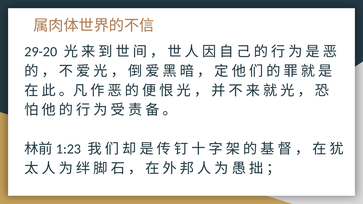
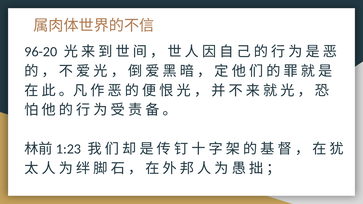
29-20: 29-20 -> 96-20
